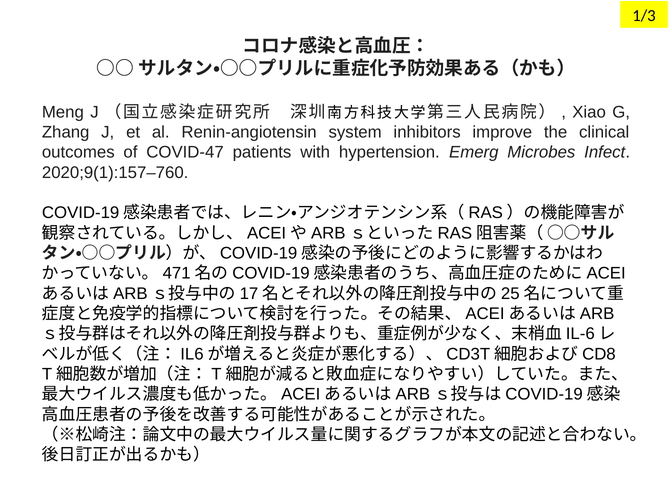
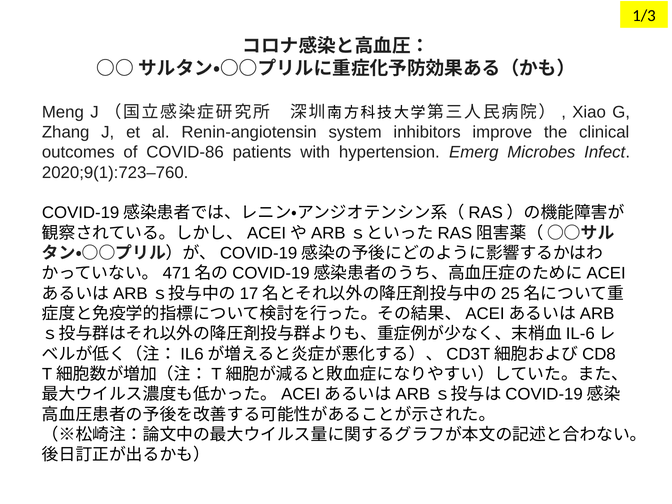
COVID-47: COVID-47 -> COVID-86
2020;9(1):157–760: 2020;9(1):157–760 -> 2020;9(1):723–760
